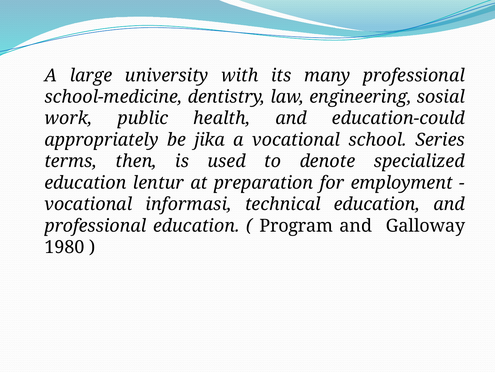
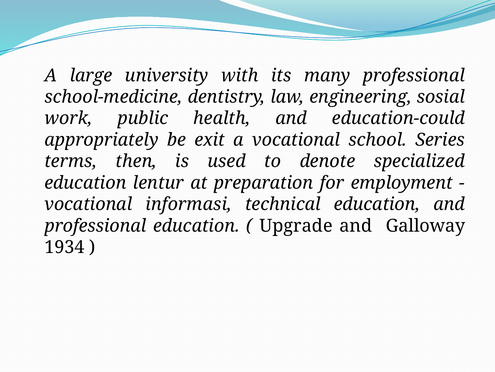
jika: jika -> exit
Program: Program -> Upgrade
1980: 1980 -> 1934
